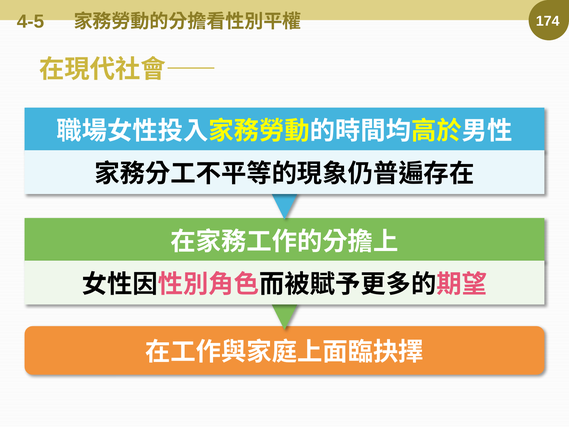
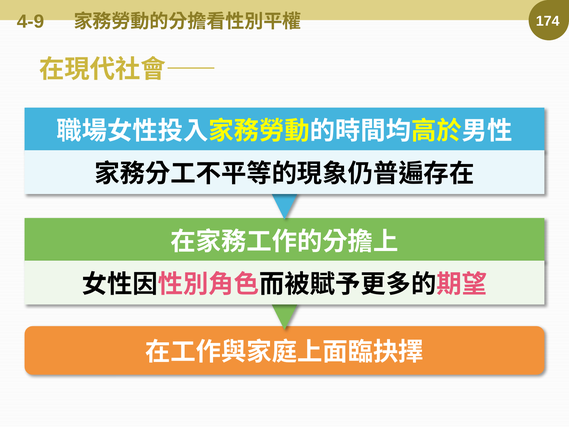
4-5: 4-5 -> 4-9
